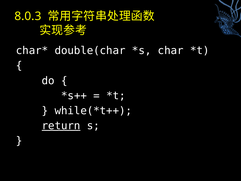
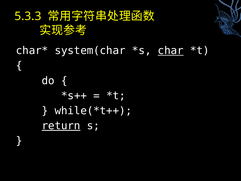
8.0.3: 8.0.3 -> 5.3.3
double(char: double(char -> system(char
char underline: none -> present
